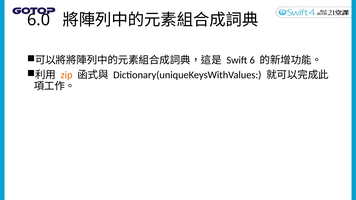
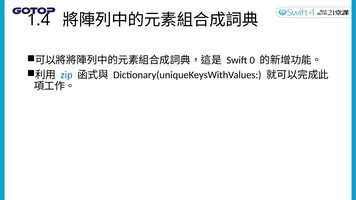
6.0: 6.0 -> 1.4
6: 6 -> 0
zip colour: orange -> blue
